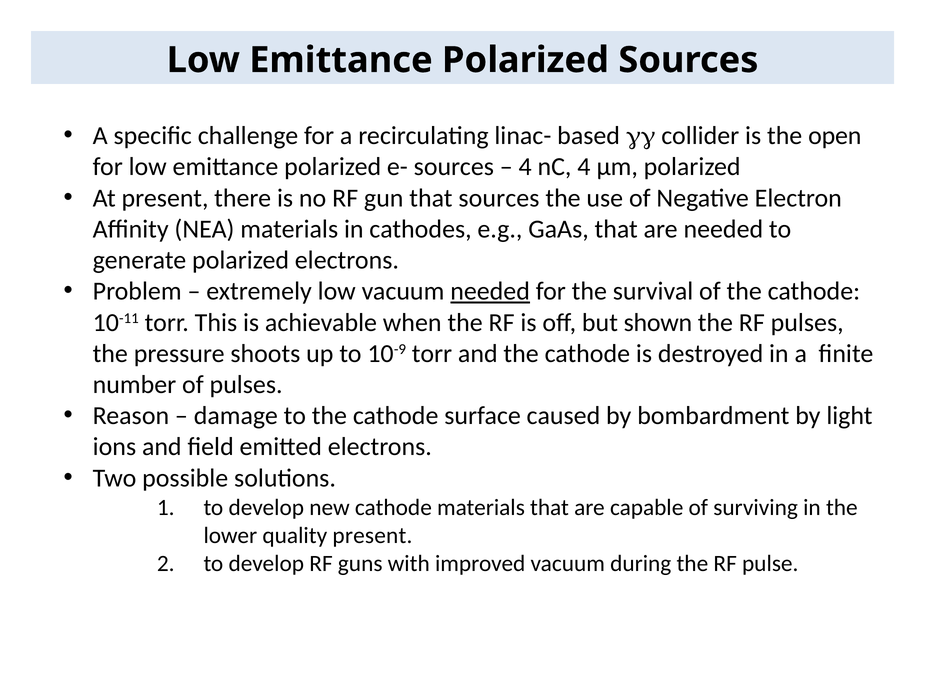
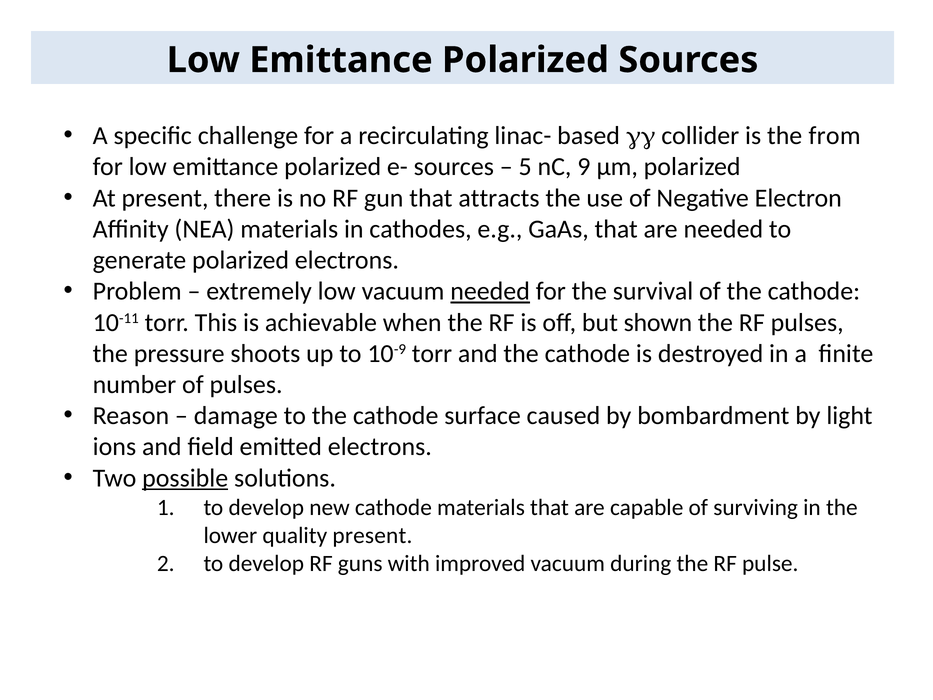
open: open -> from
4 at (525, 167): 4 -> 5
nC 4: 4 -> 9
that sources: sources -> attracts
possible underline: none -> present
